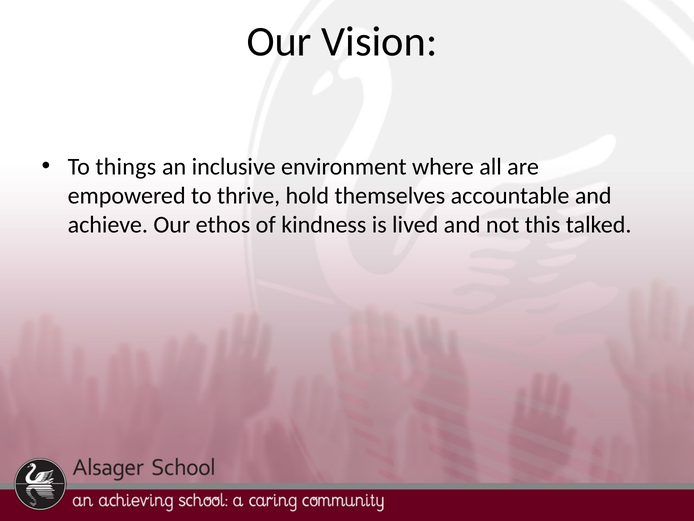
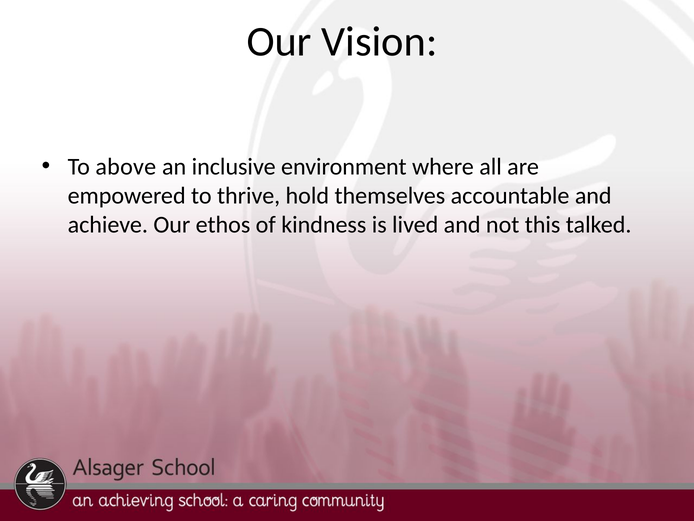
things: things -> above
